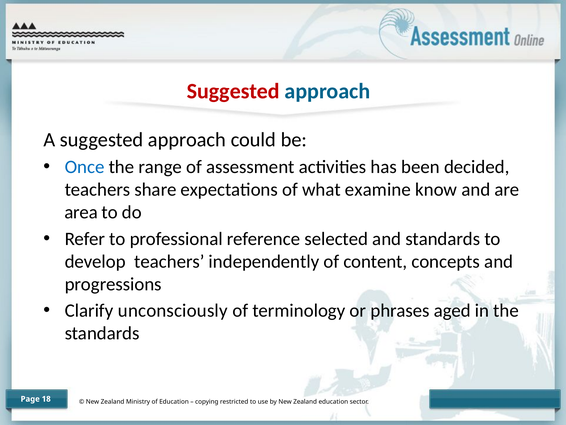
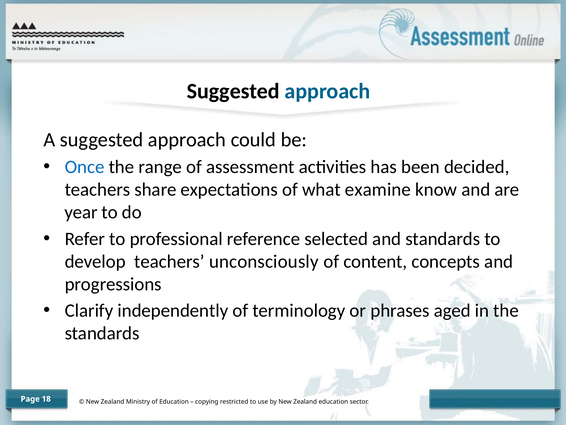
Suggested at (233, 91) colour: red -> black
area: area -> year
independently: independently -> unconsciously
unconsciously: unconsciously -> independently
